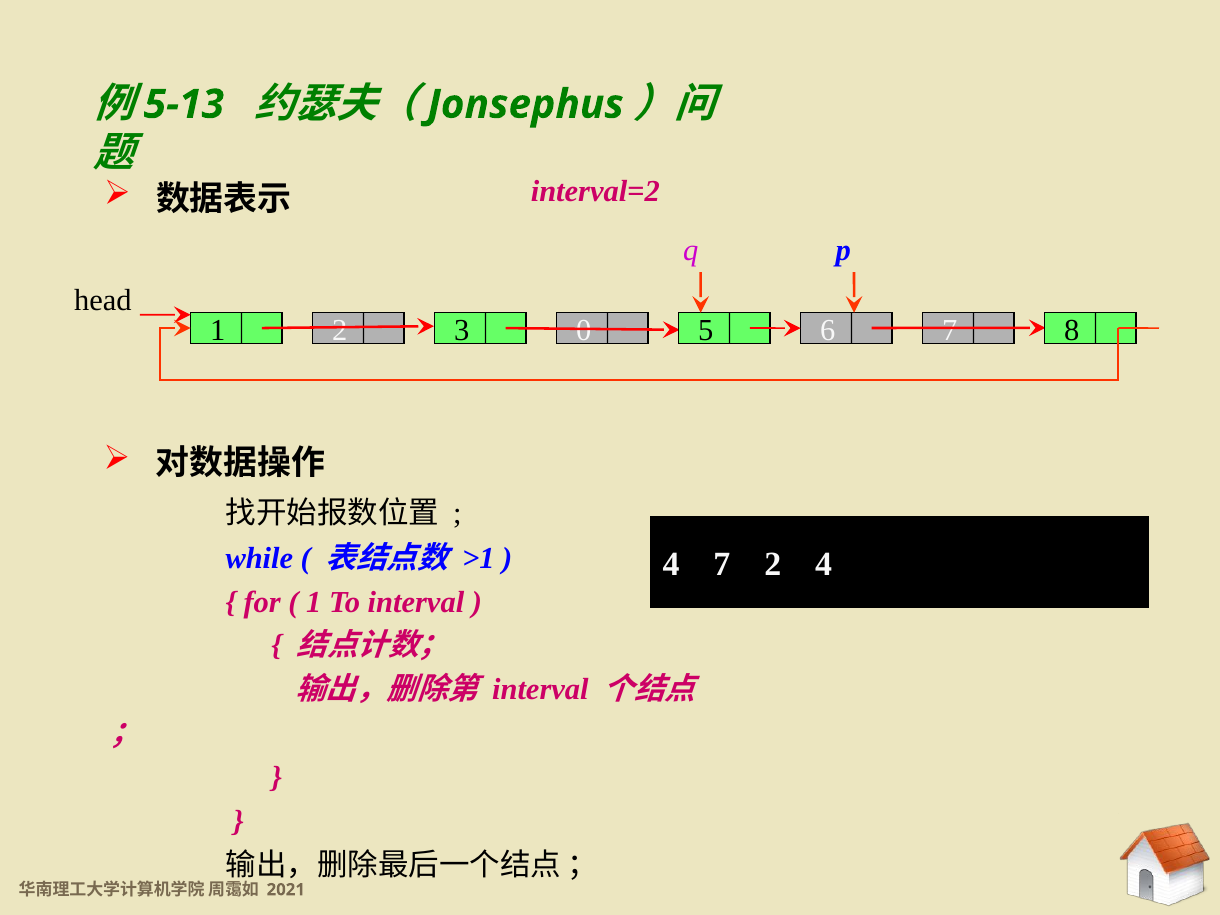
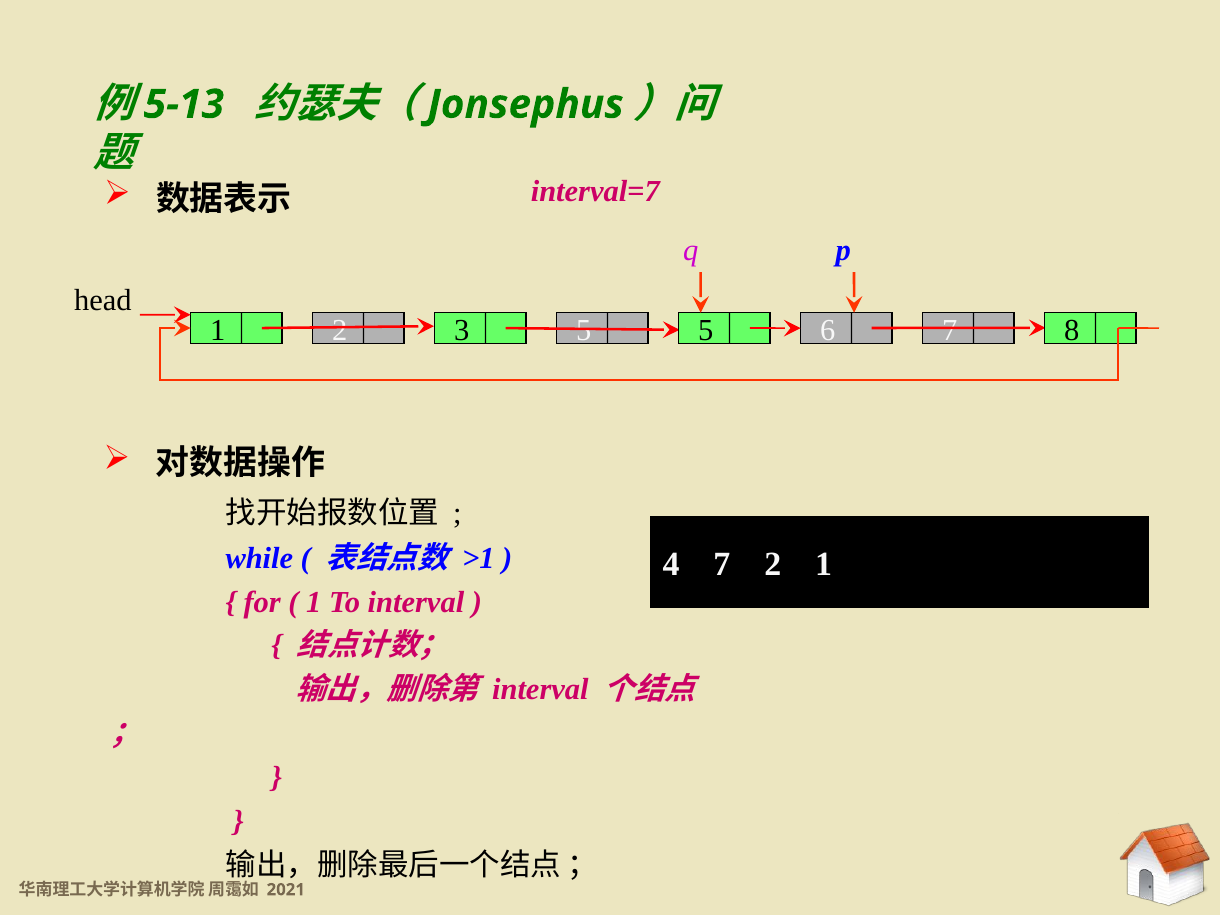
interval=2: interval=2 -> interval=7
3 0: 0 -> 5
2 4: 4 -> 1
